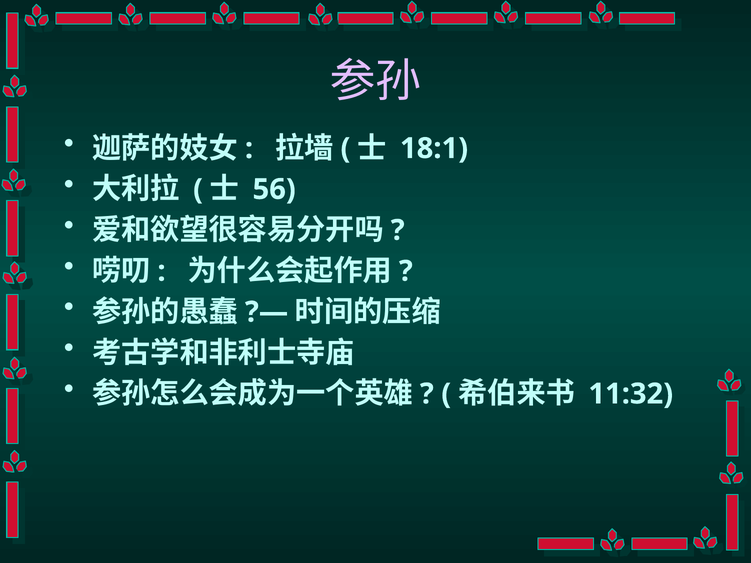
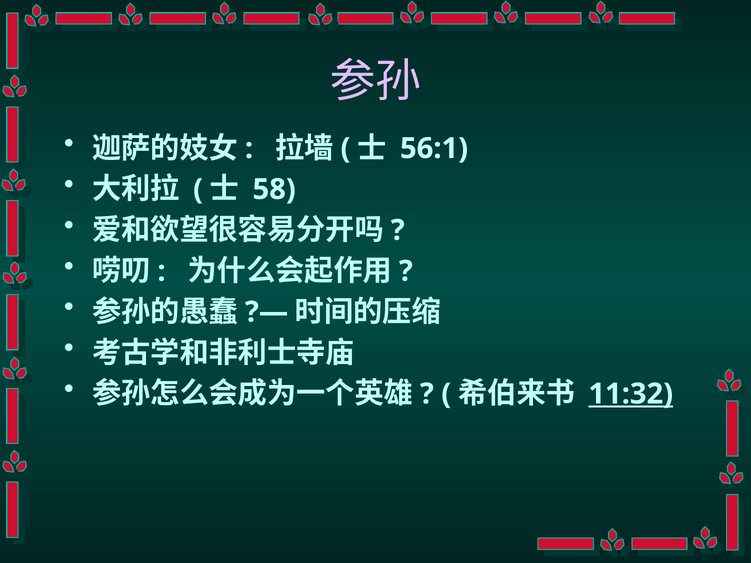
18:1: 18:1 -> 56:1
56: 56 -> 58
11:32 underline: none -> present
